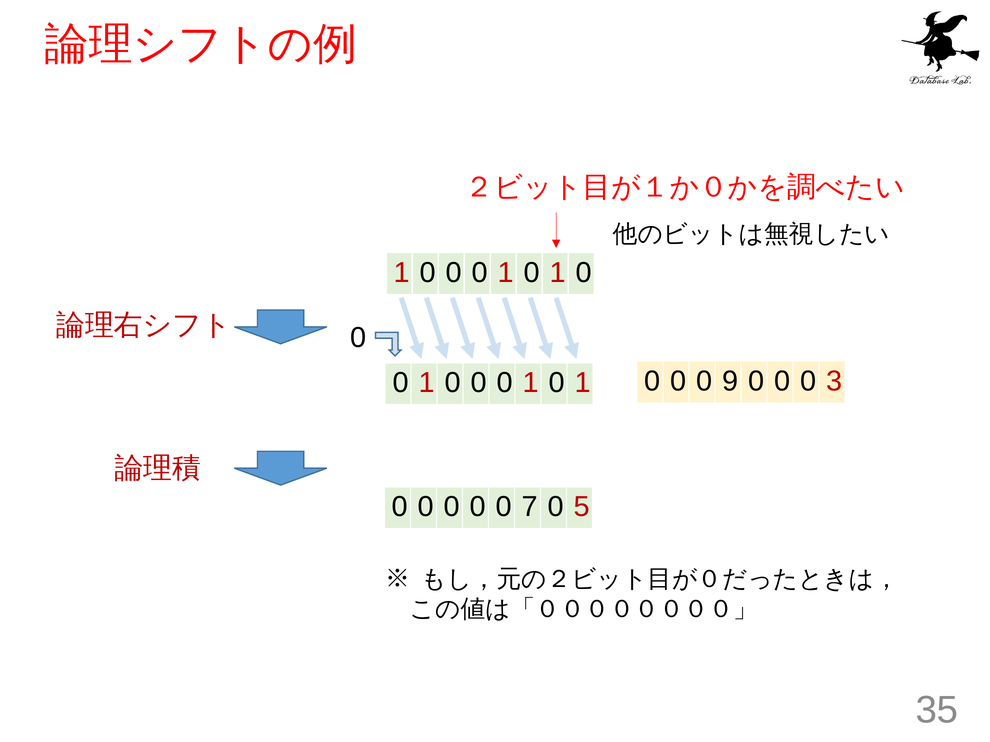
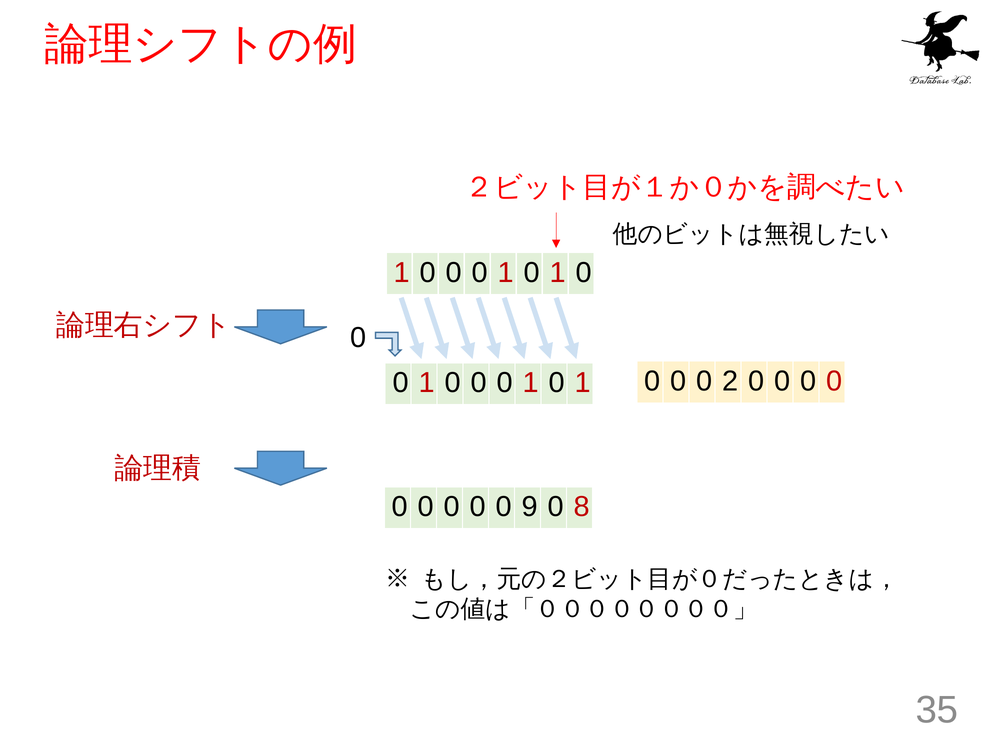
9: 9 -> 2
3 at (834, 381): 3 -> 0
7: 7 -> 9
5: 5 -> 8
